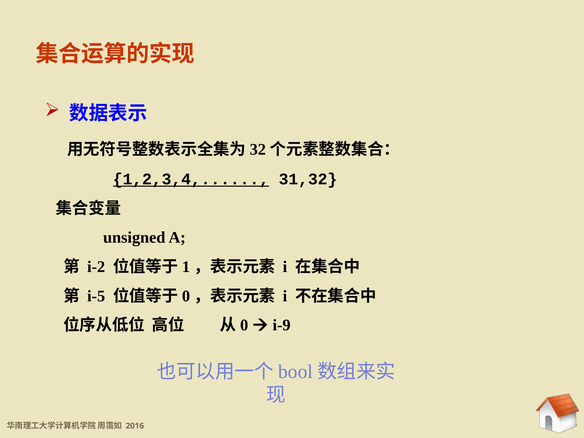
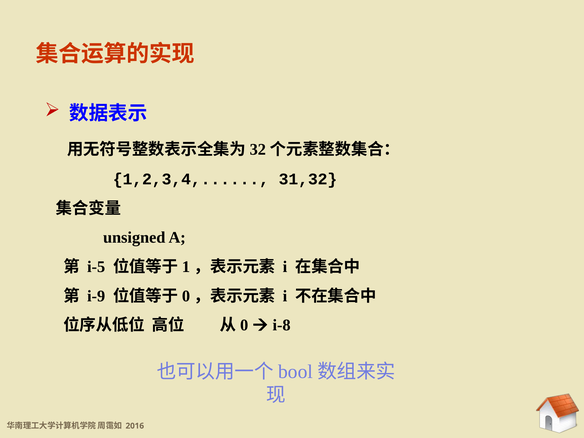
1,2,3,4 underline: present -> none
i-2: i-2 -> i-5
i-5: i-5 -> i-9
i-9: i-9 -> i-8
